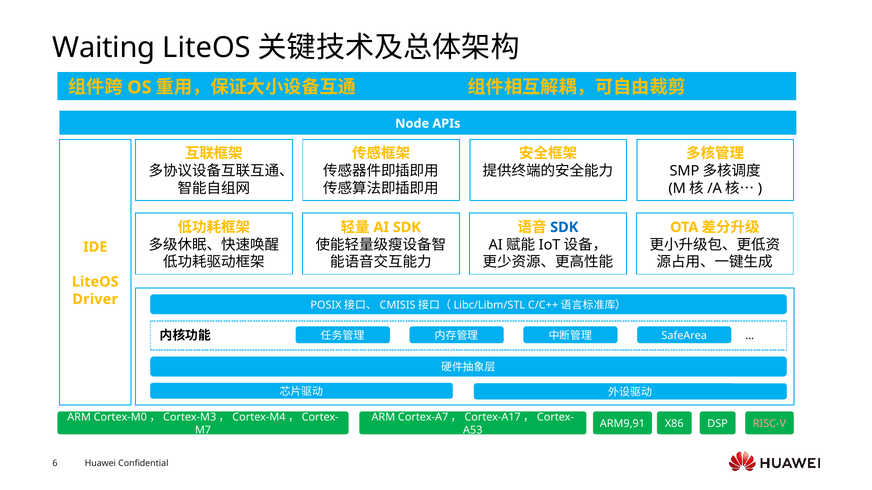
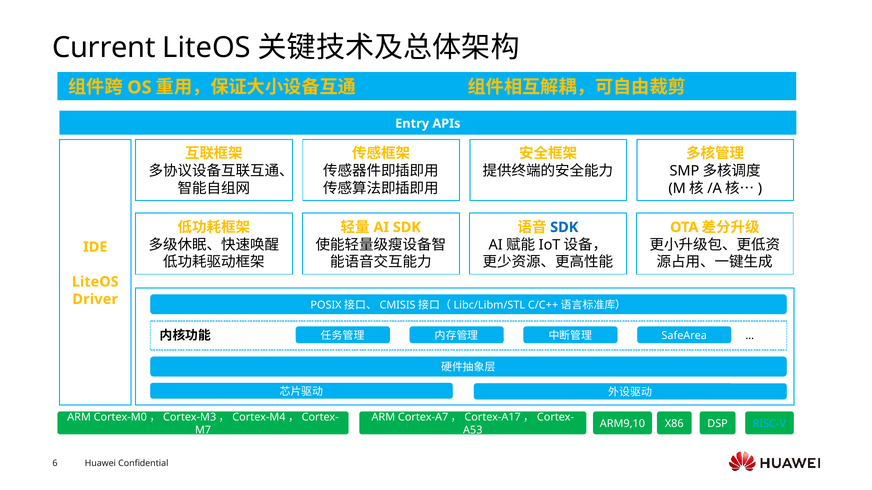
Waiting: Waiting -> Current
Node: Node -> Entry
ARM9,91: ARM9,91 -> ARM9,10
RISC-V colour: pink -> light blue
